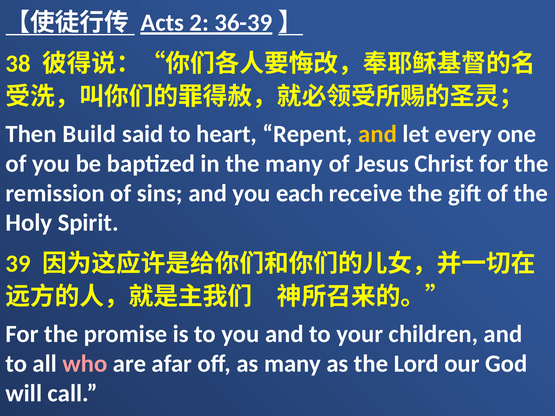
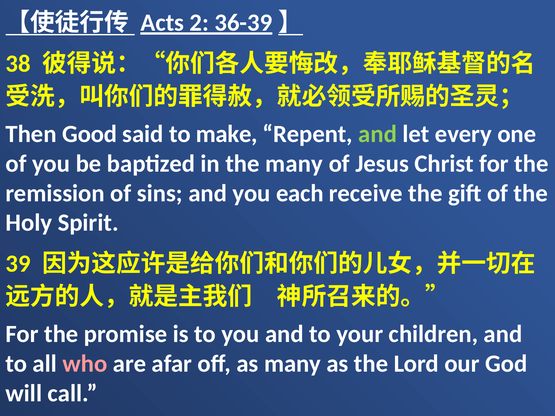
Build: Build -> Good
heart: heart -> make
and at (378, 134) colour: yellow -> light green
